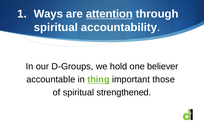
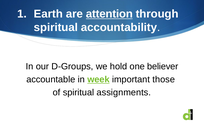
Ways: Ways -> Earth
thing: thing -> week
strengthened: strengthened -> assignments
